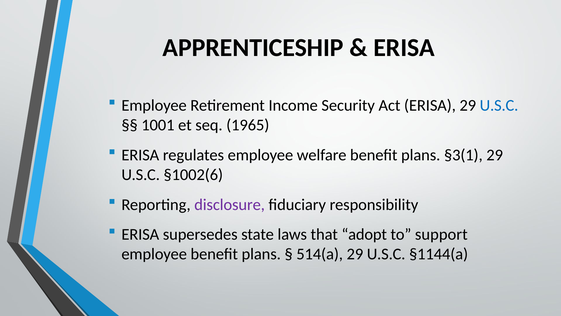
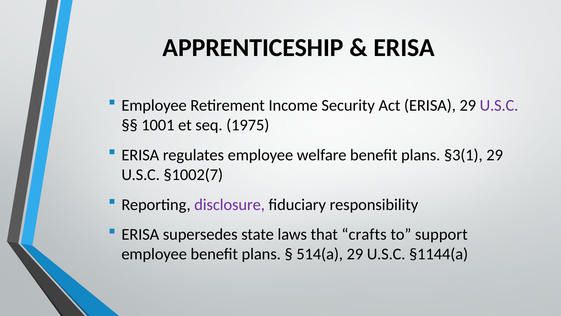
U.S.C at (499, 105) colour: blue -> purple
1965: 1965 -> 1975
§1002(6: §1002(6 -> §1002(7
adopt: adopt -> crafts
